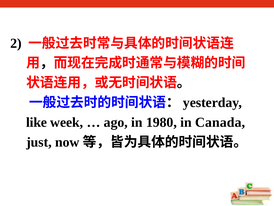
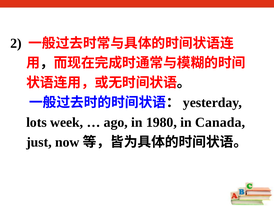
like: like -> lots
